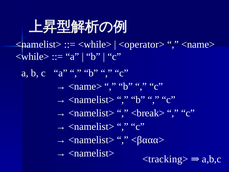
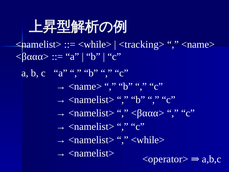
<operator>: <operator> -> <tracking>
<while> at (32, 56): <while> -> <βααα>
<break> at (148, 113): <break> -> <βααα>
<βααα> at (148, 140): <βααα> -> <while>
<tracking>: <tracking> -> <operator>
